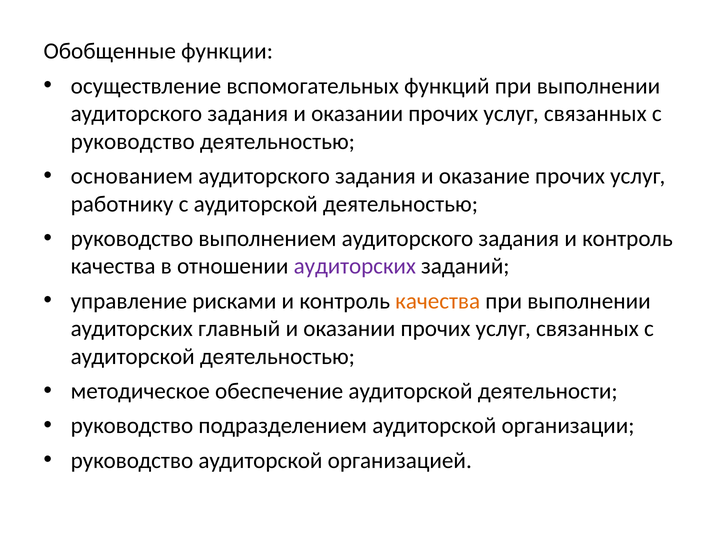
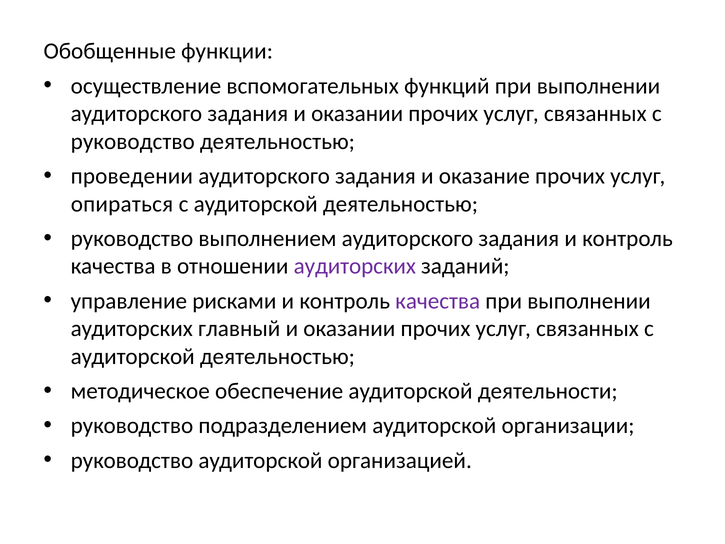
основанием: основанием -> проведении
работнику: работнику -> опираться
качества at (438, 301) colour: orange -> purple
